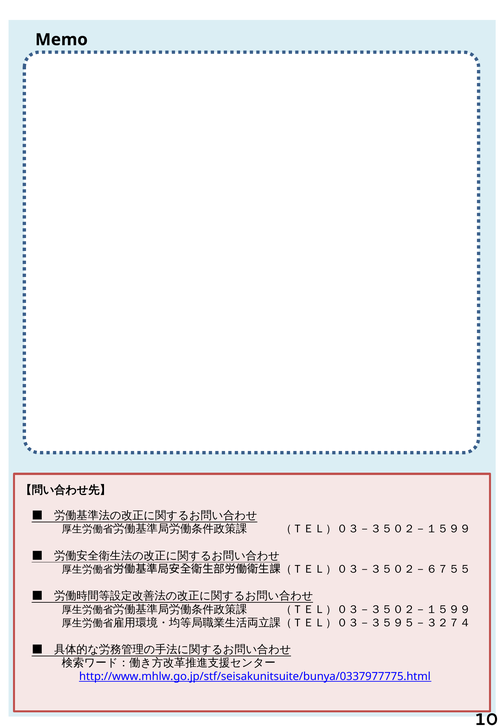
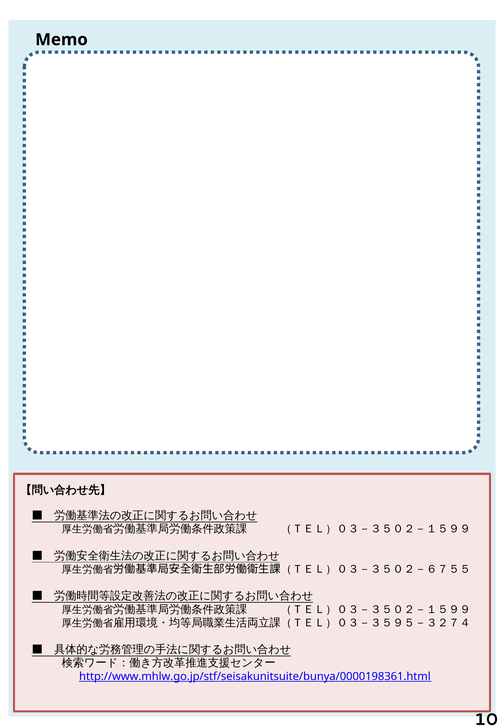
http://www.mhlw.go.jp/stf/seisakunitsuite/bunya/0337977775.html: http://www.mhlw.go.jp/stf/seisakunitsuite/bunya/0337977775.html -> http://www.mhlw.go.jp/stf/seisakunitsuite/bunya/0000198361.html
